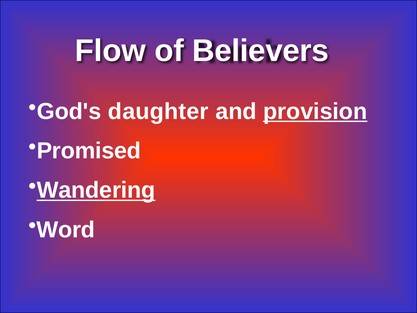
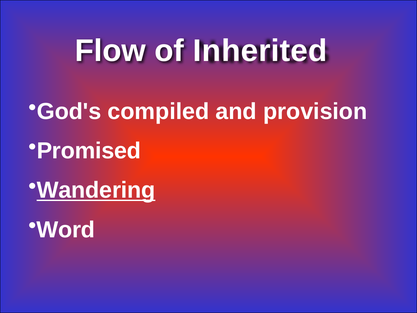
Believers: Believers -> Inherited
daughter: daughter -> compiled
provision underline: present -> none
